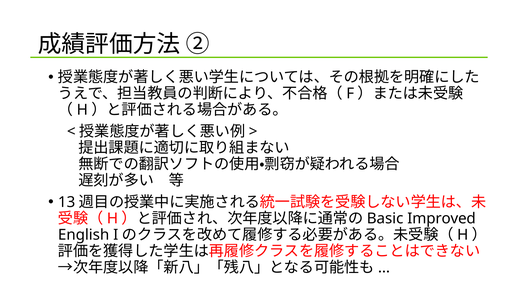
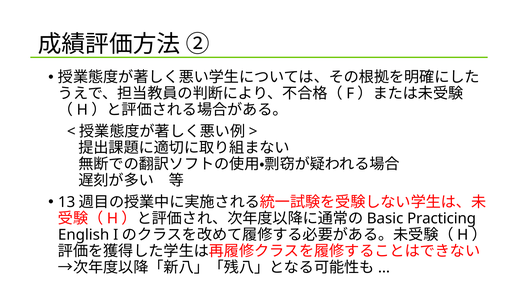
Improved: Improved -> Practicing
